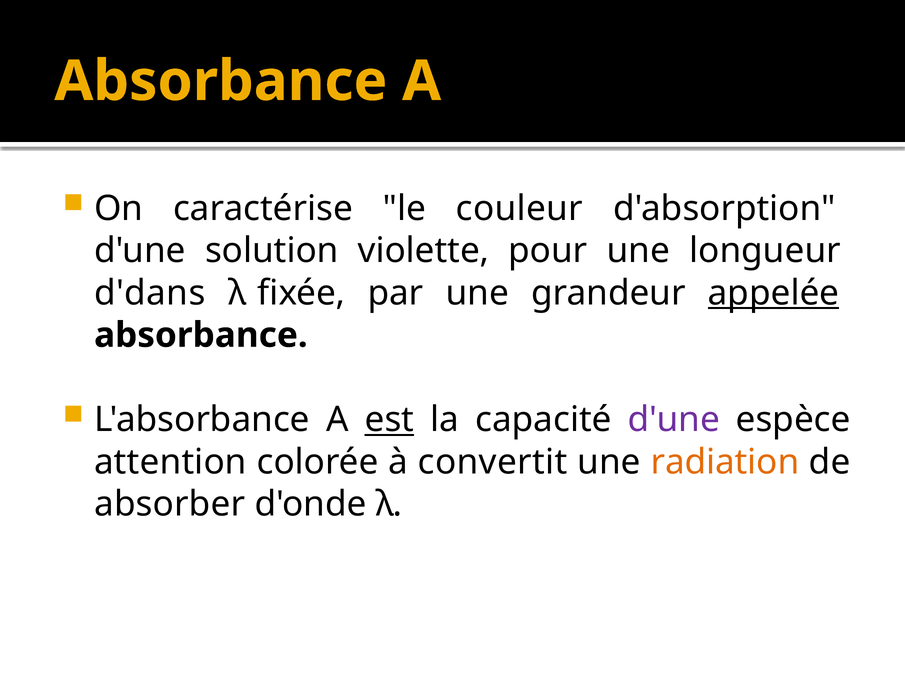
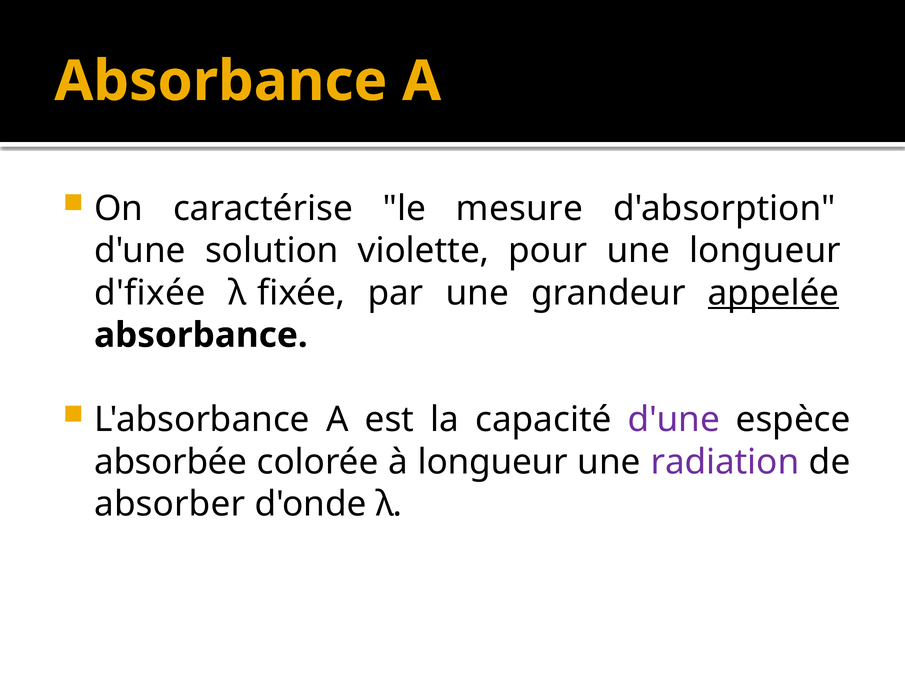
couleur: couleur -> mesure
d'dans: d'dans -> d'fixée
est underline: present -> none
attention: attention -> absorbée
à convertit: convertit -> longueur
radiation colour: orange -> purple
